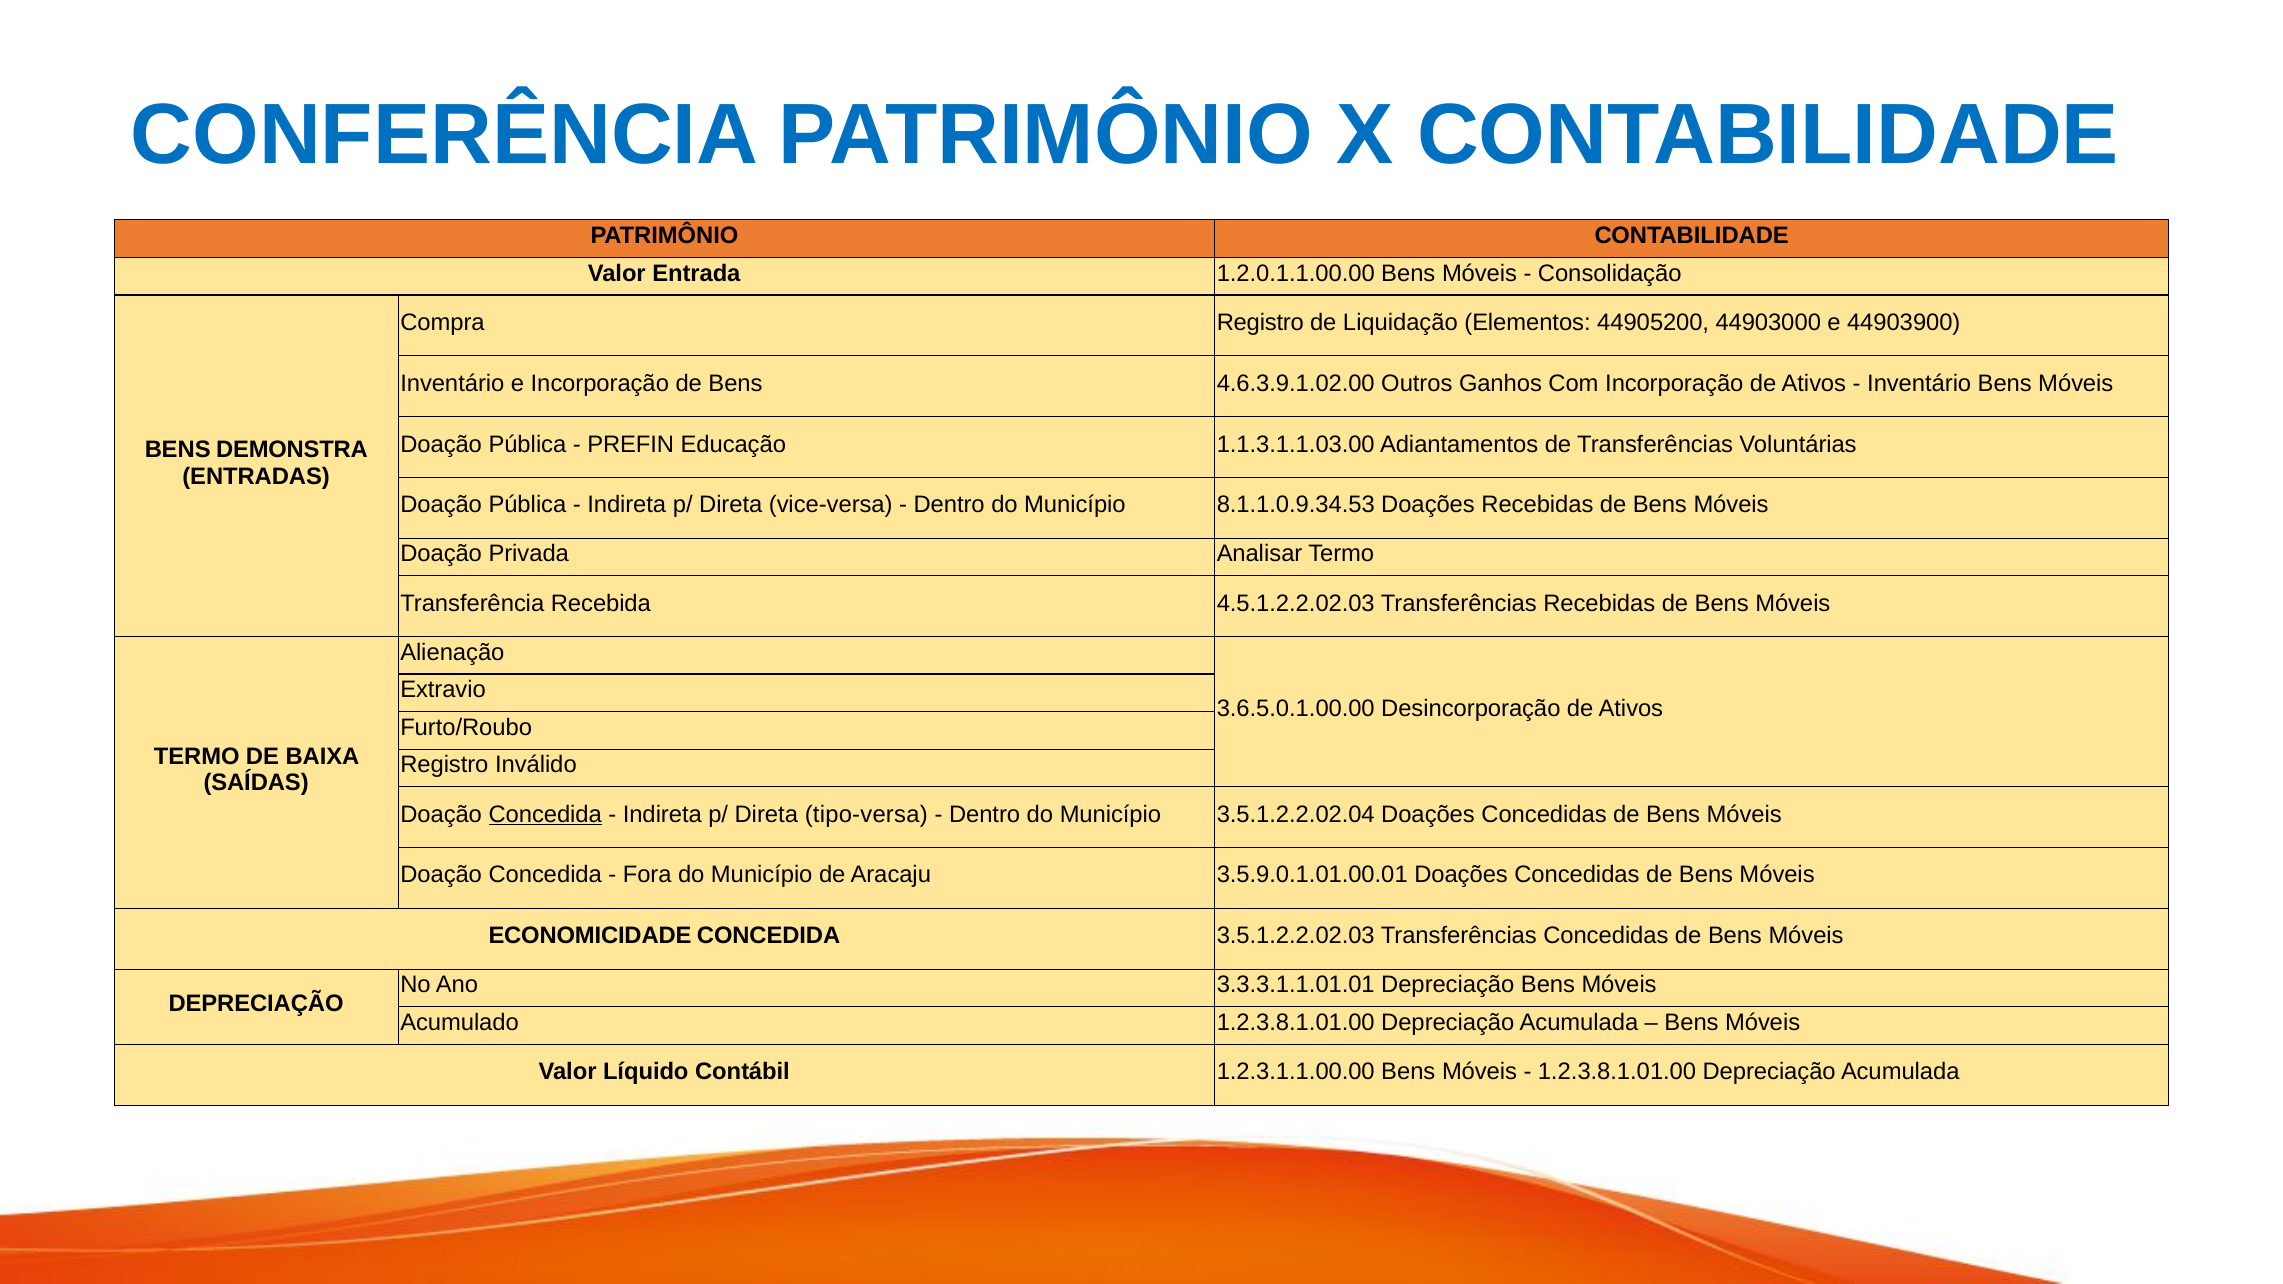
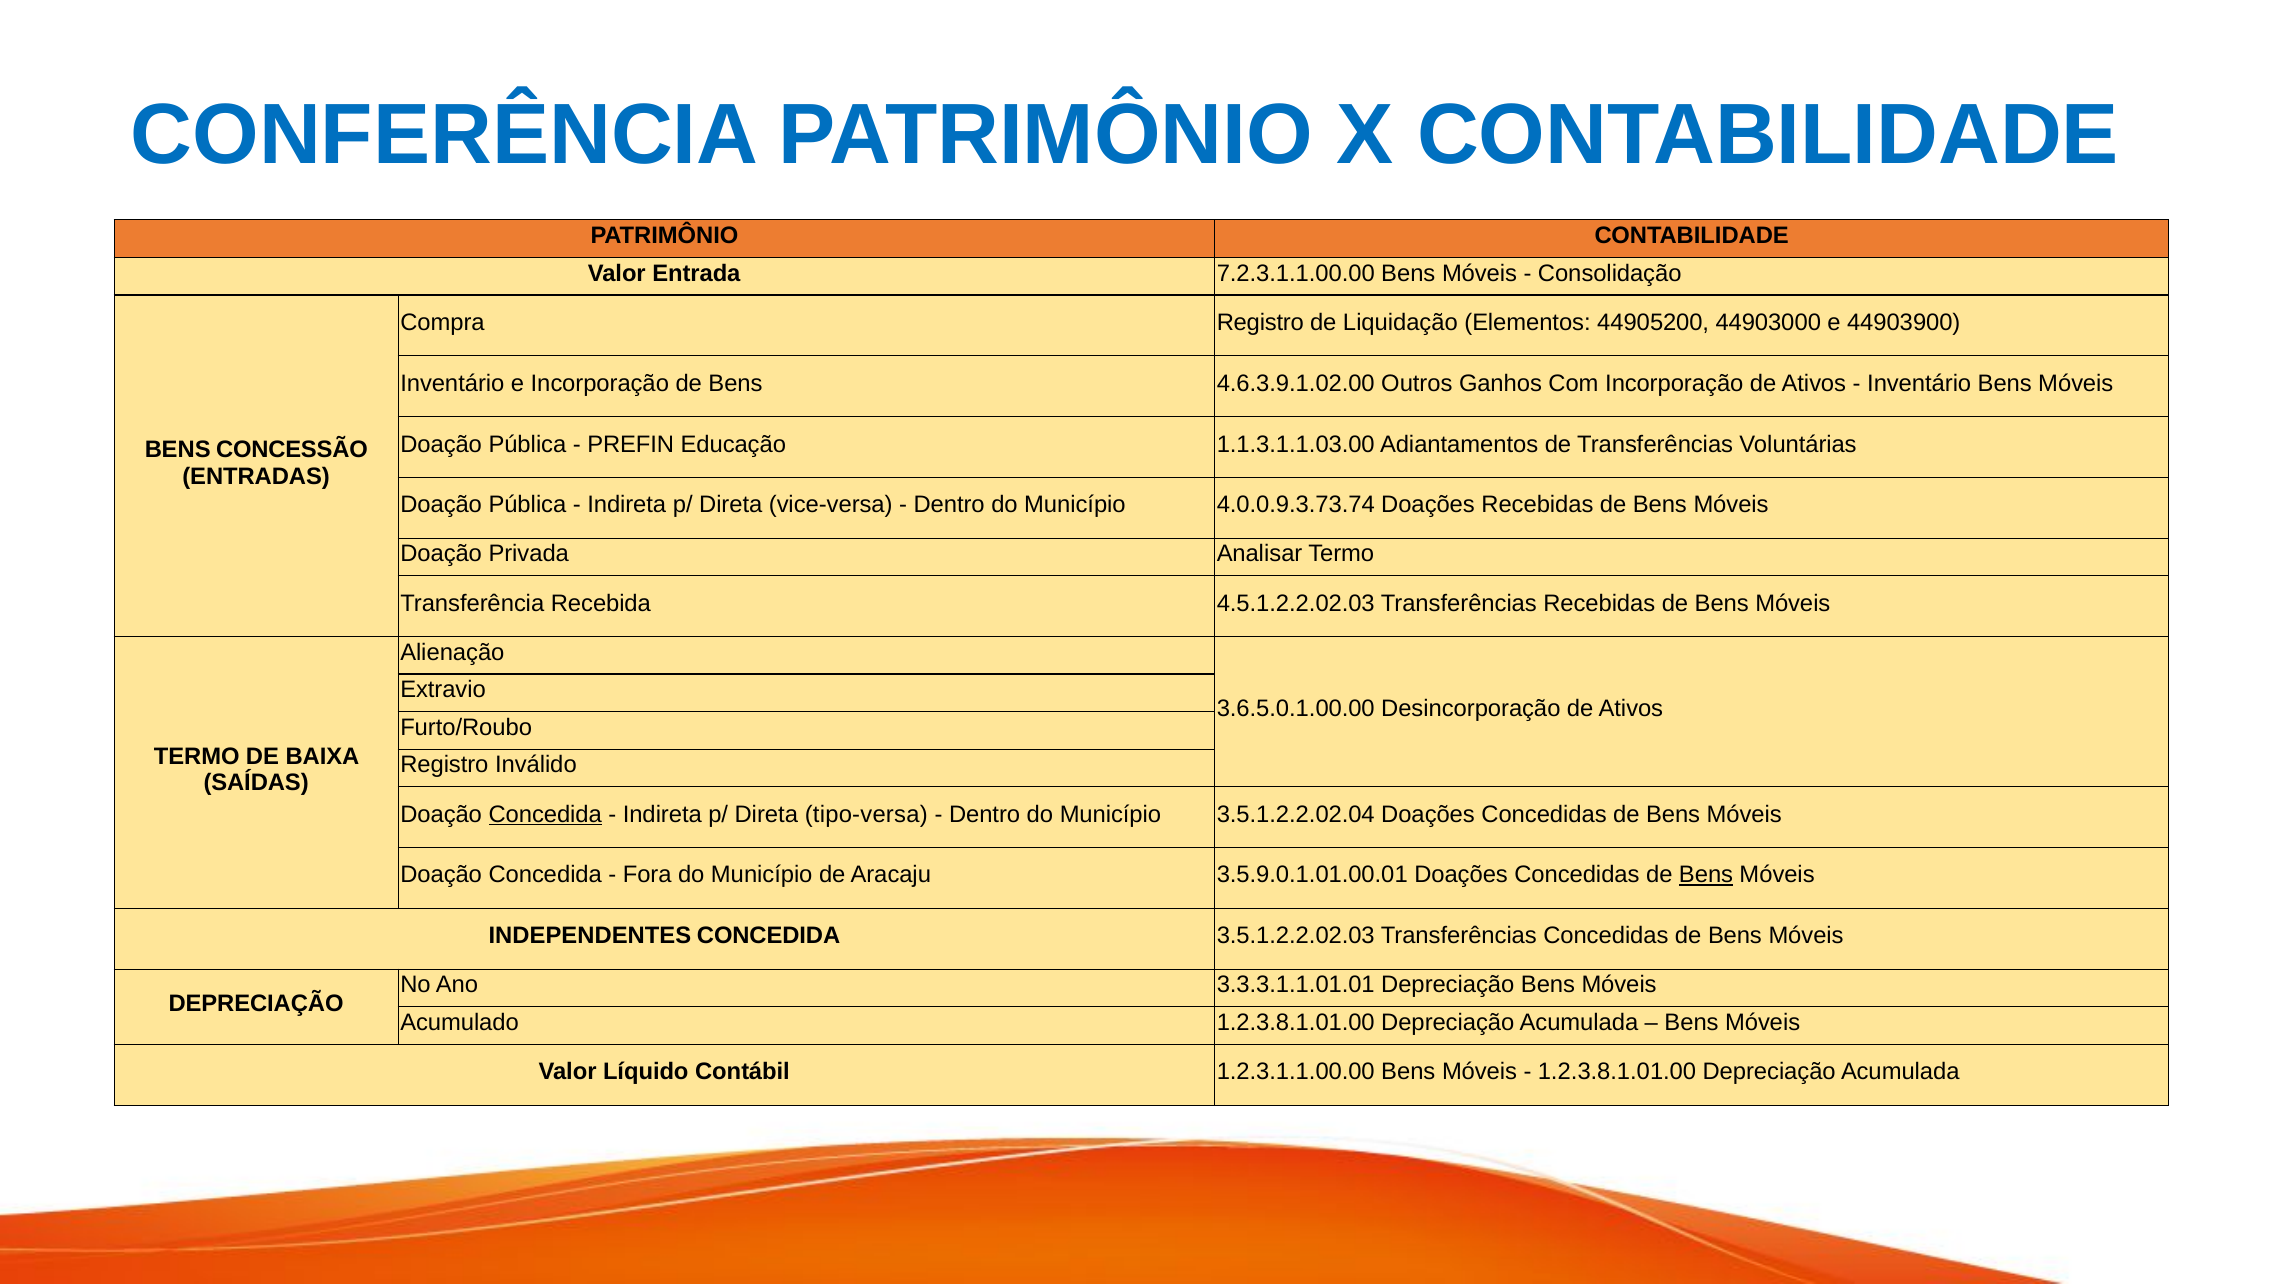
1.2.0.1.1.00.00: 1.2.0.1.1.00.00 -> 7.2.3.1.1.00.00
DEMONSTRA: DEMONSTRA -> CONCESSÃO
8.1.1.0.9.34.53: 8.1.1.0.9.34.53 -> 4.0.0.9.3.73.74
Bens at (1706, 875) underline: none -> present
ECONOMICIDADE: ECONOMICIDADE -> INDEPENDENTES
